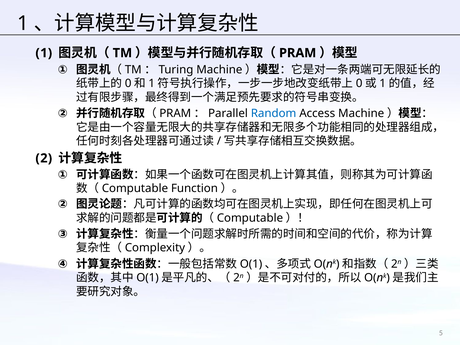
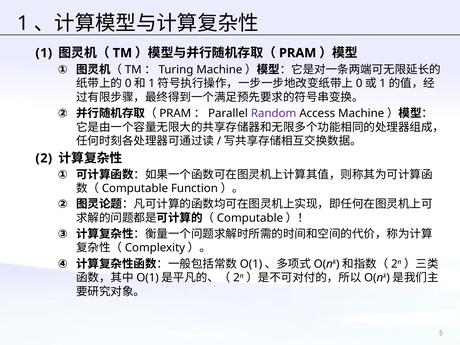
Random colour: blue -> purple
